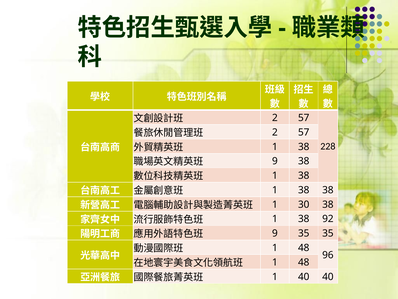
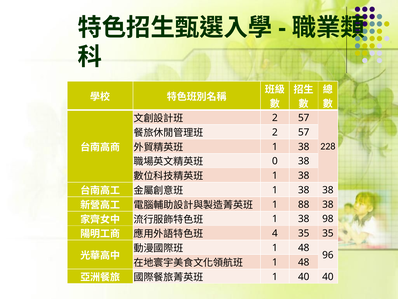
9 at (275, 161): 9 -> 0
30: 30 -> 88
92: 92 -> 98
9 at (275, 233): 9 -> 4
